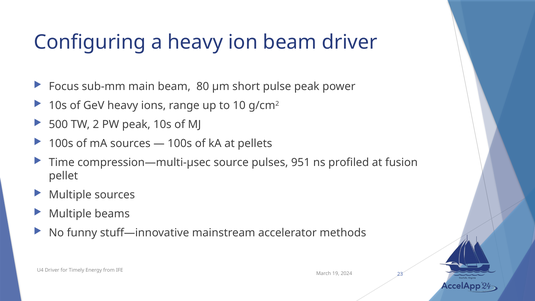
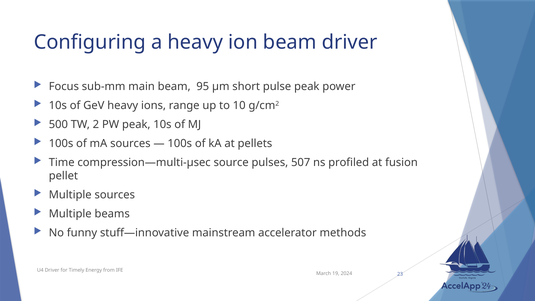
80: 80 -> 95
951: 951 -> 507
